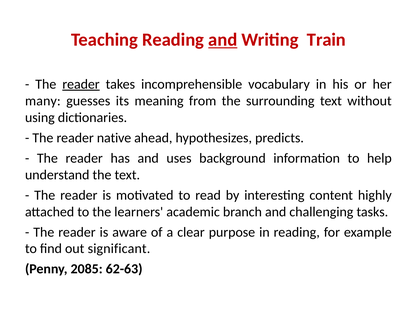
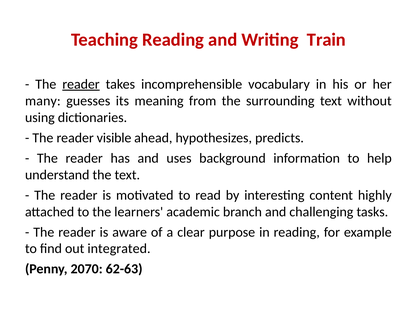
and at (223, 40) underline: present -> none
native: native -> visible
significant: significant -> integrated
2085: 2085 -> 2070
